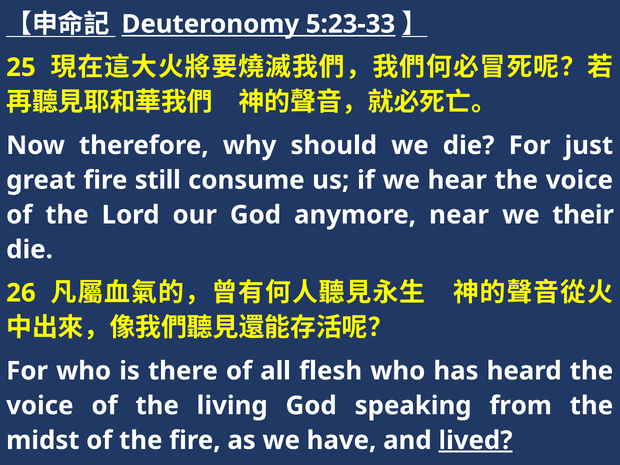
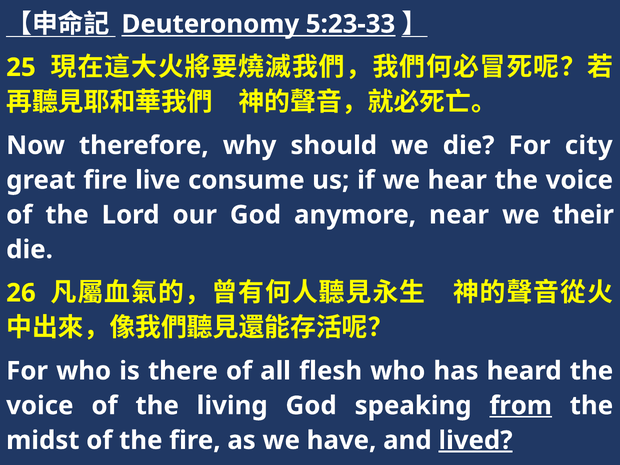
just: just -> city
still: still -> live
from underline: none -> present
